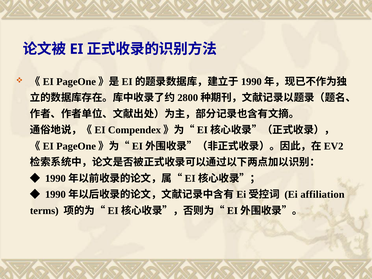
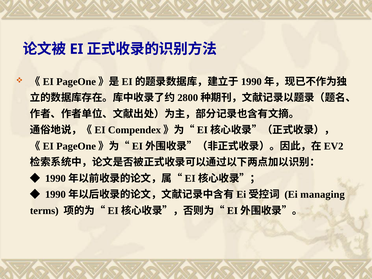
affiliation: affiliation -> managing
